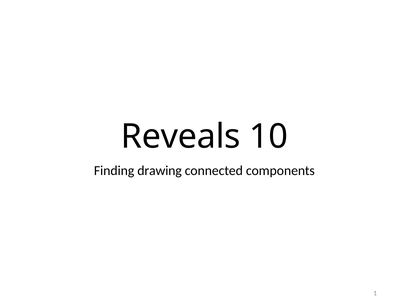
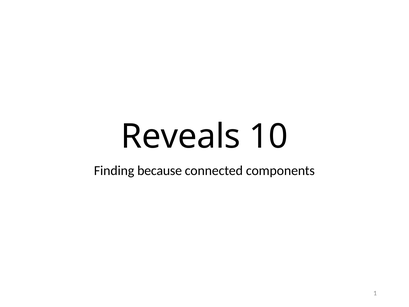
drawing: drawing -> because
